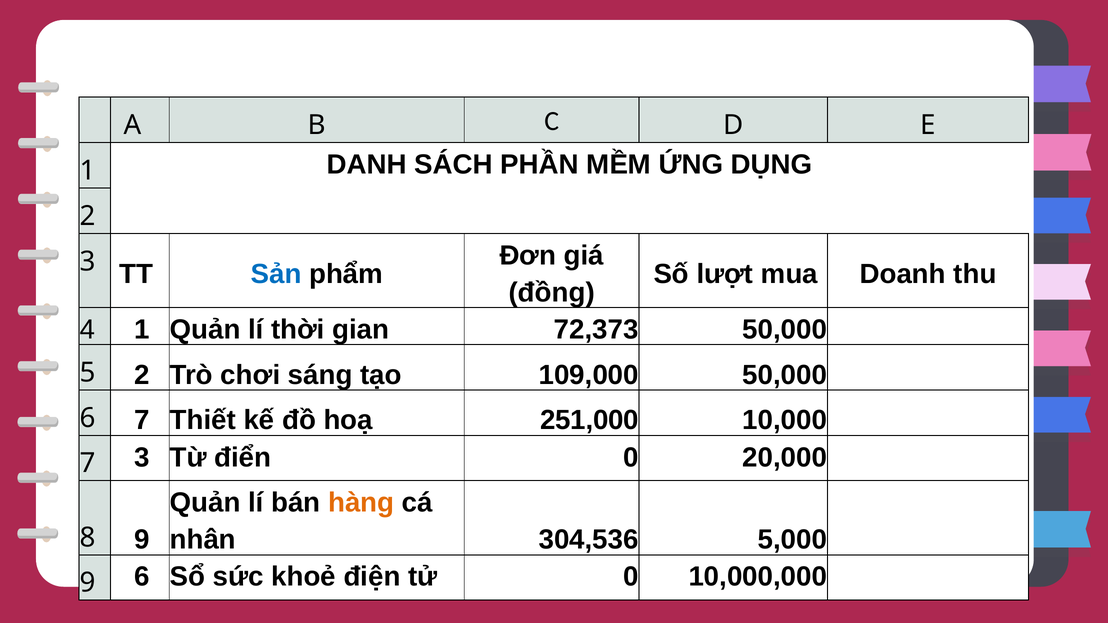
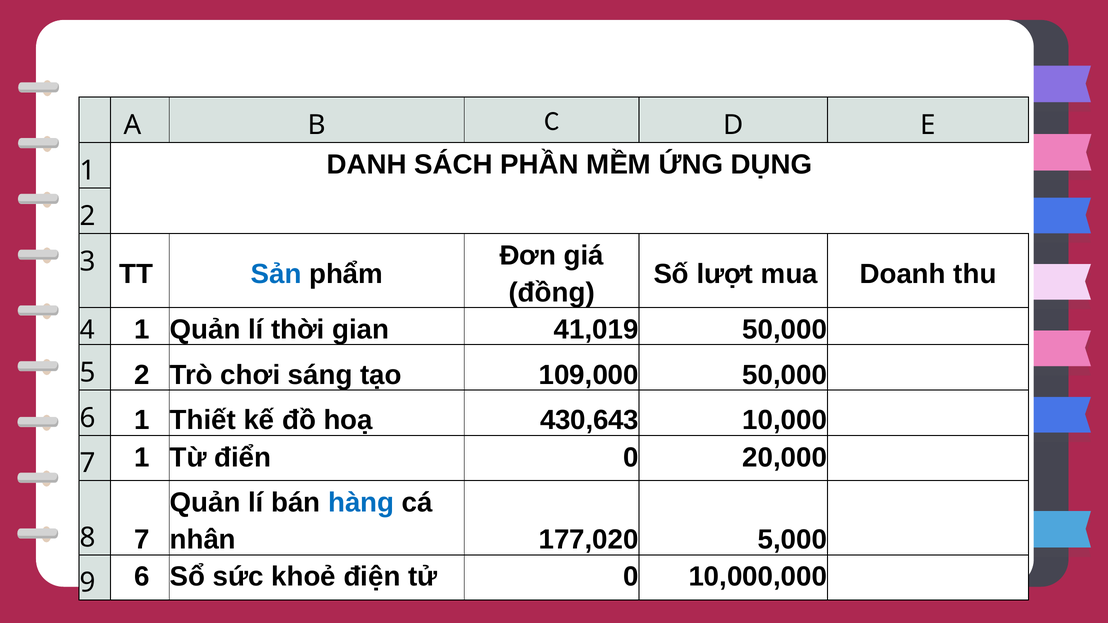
72,373: 72,373 -> 41,019
6 7: 7 -> 1
251,000: 251,000 -> 430,643
7 3: 3 -> 1
hàng colour: orange -> blue
304,536: 304,536 -> 177,020
8 9: 9 -> 7
